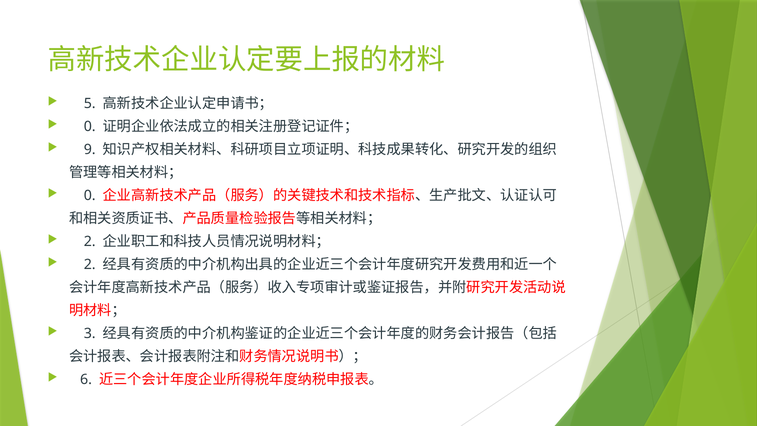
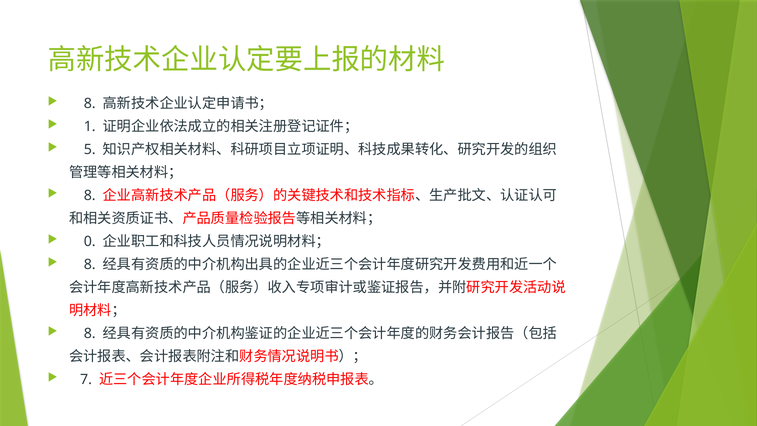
5 at (90, 103): 5 -> 8
0 at (90, 126): 0 -> 1
9: 9 -> 5
0 at (90, 195): 0 -> 8
2 at (90, 241): 2 -> 0
2 at (90, 264): 2 -> 8
3 at (90, 333): 3 -> 8
6: 6 -> 7
